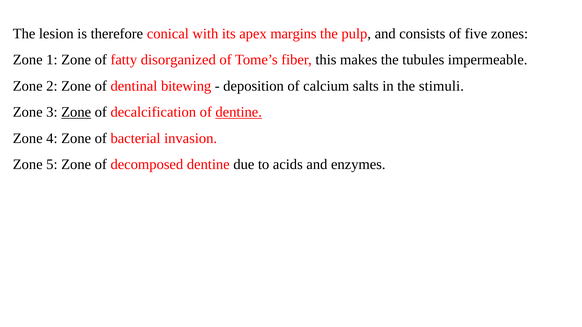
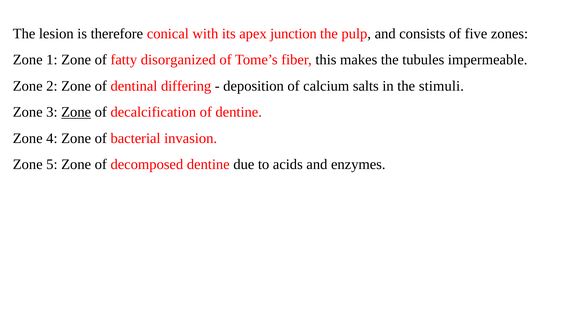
margins: margins -> junction
bitewing: bitewing -> differing
dentine at (239, 112) underline: present -> none
